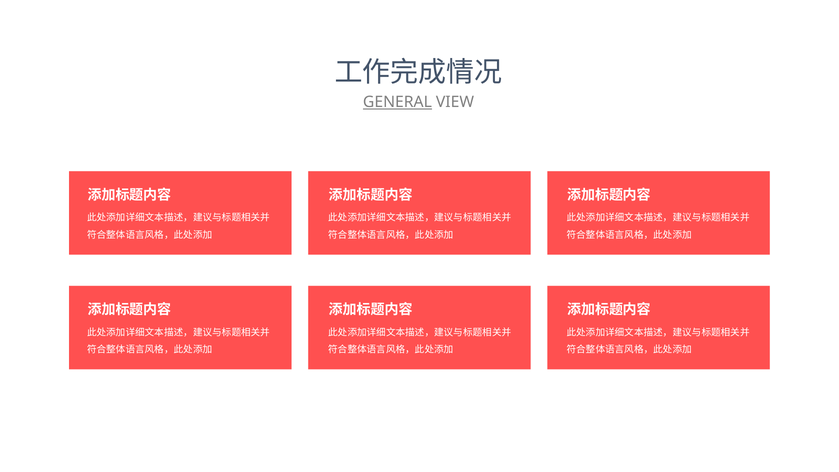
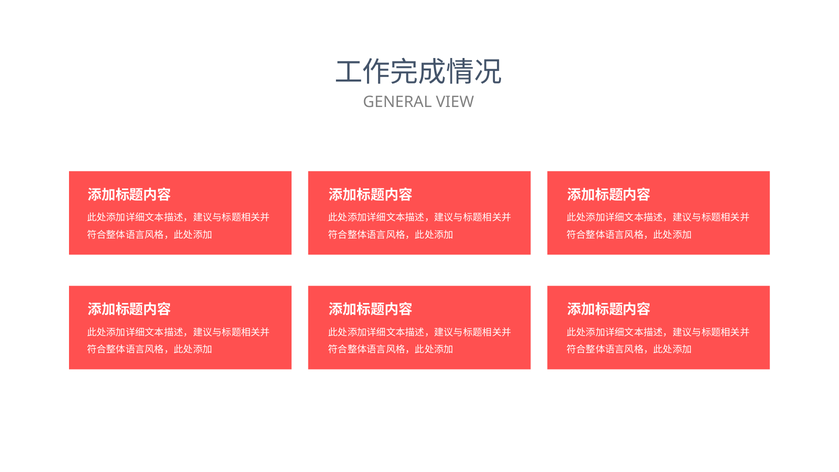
GENERAL underline: present -> none
